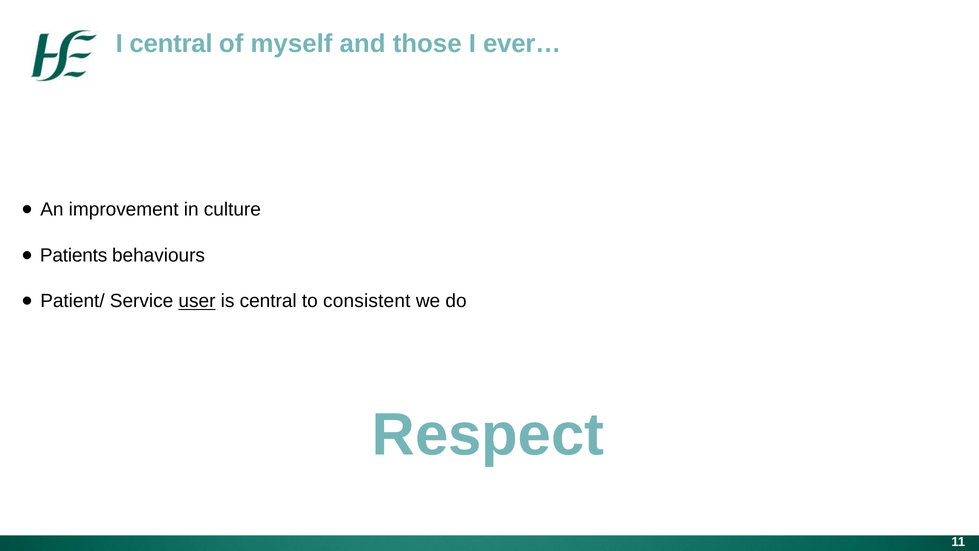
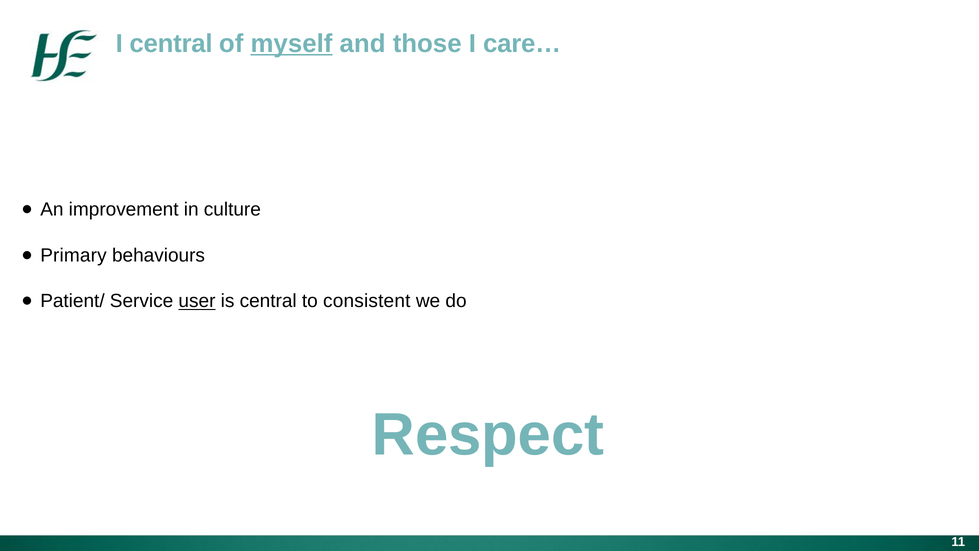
myself underline: none -> present
ever…: ever… -> care…
Patients: Patients -> Primary
